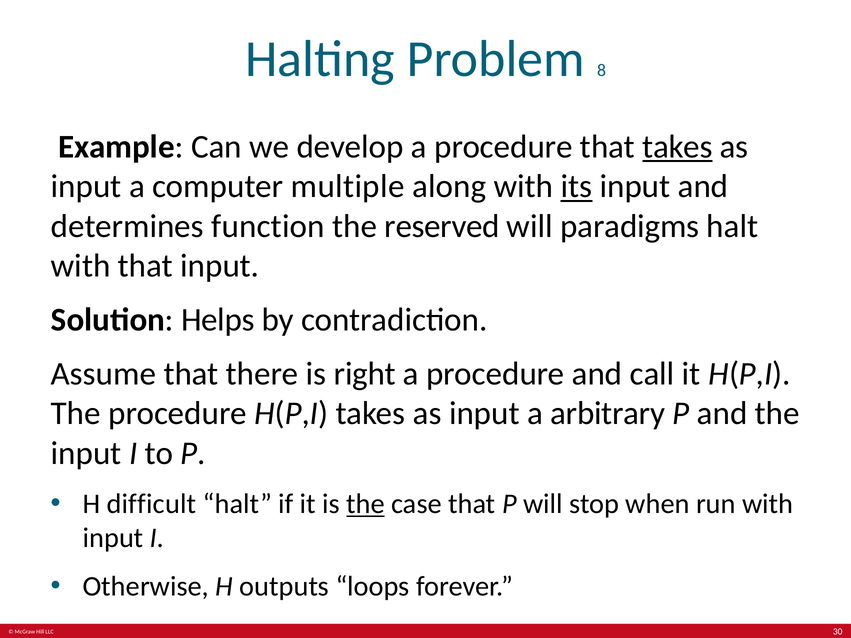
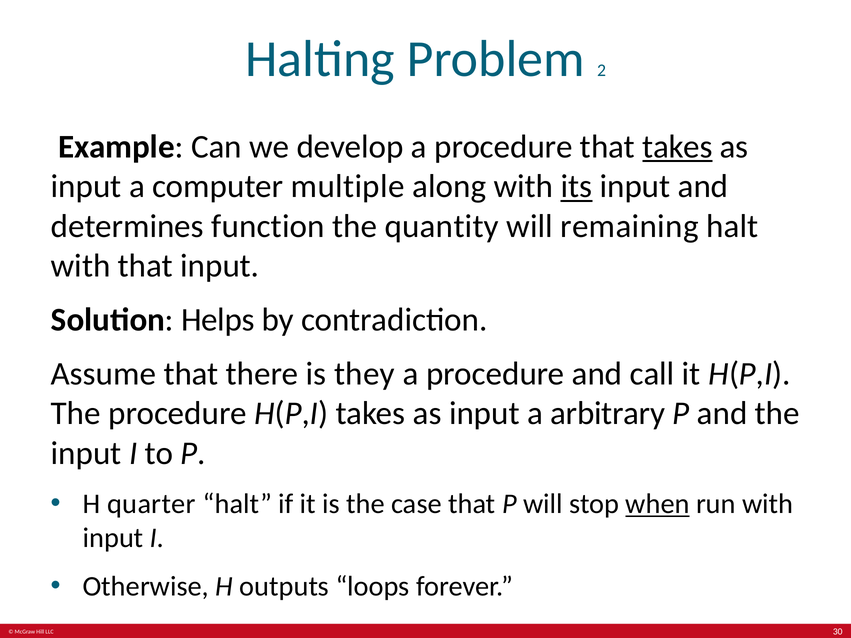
8: 8 -> 2
reserved: reserved -> quantity
paradigms: paradigms -> remaining
right: right -> they
difficult: difficult -> quarter
the at (366, 504) underline: present -> none
when underline: none -> present
